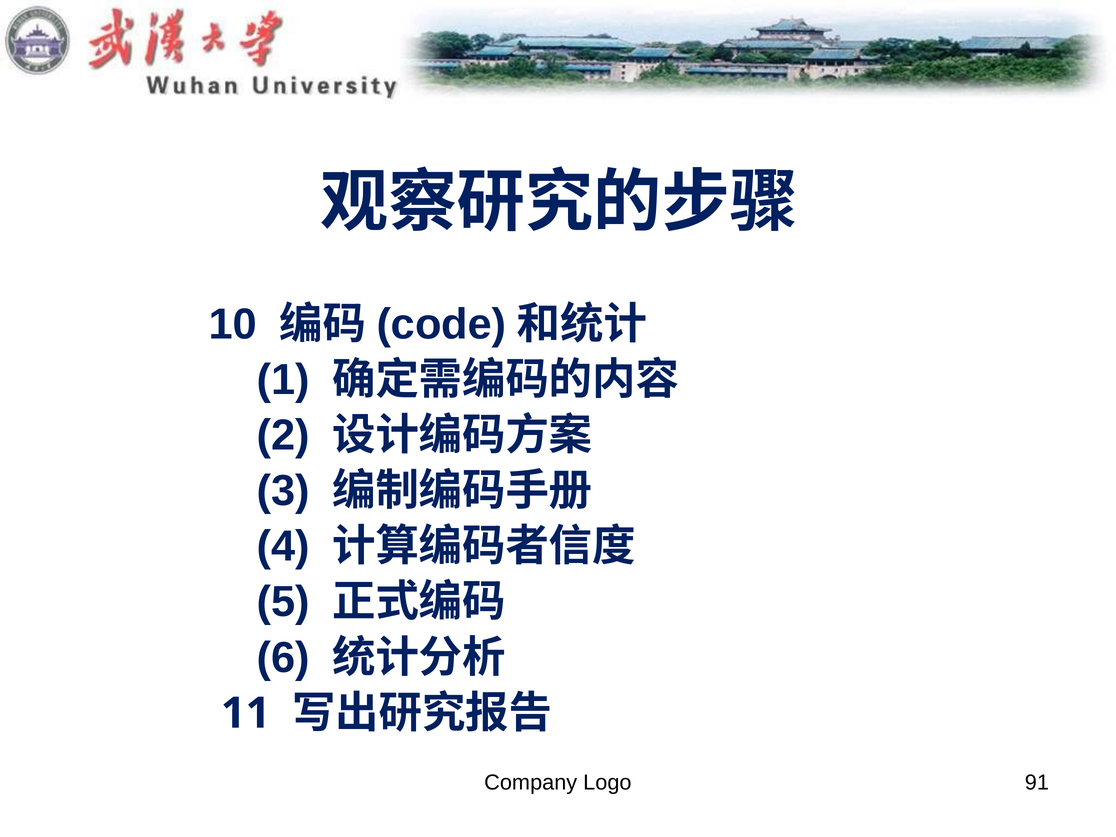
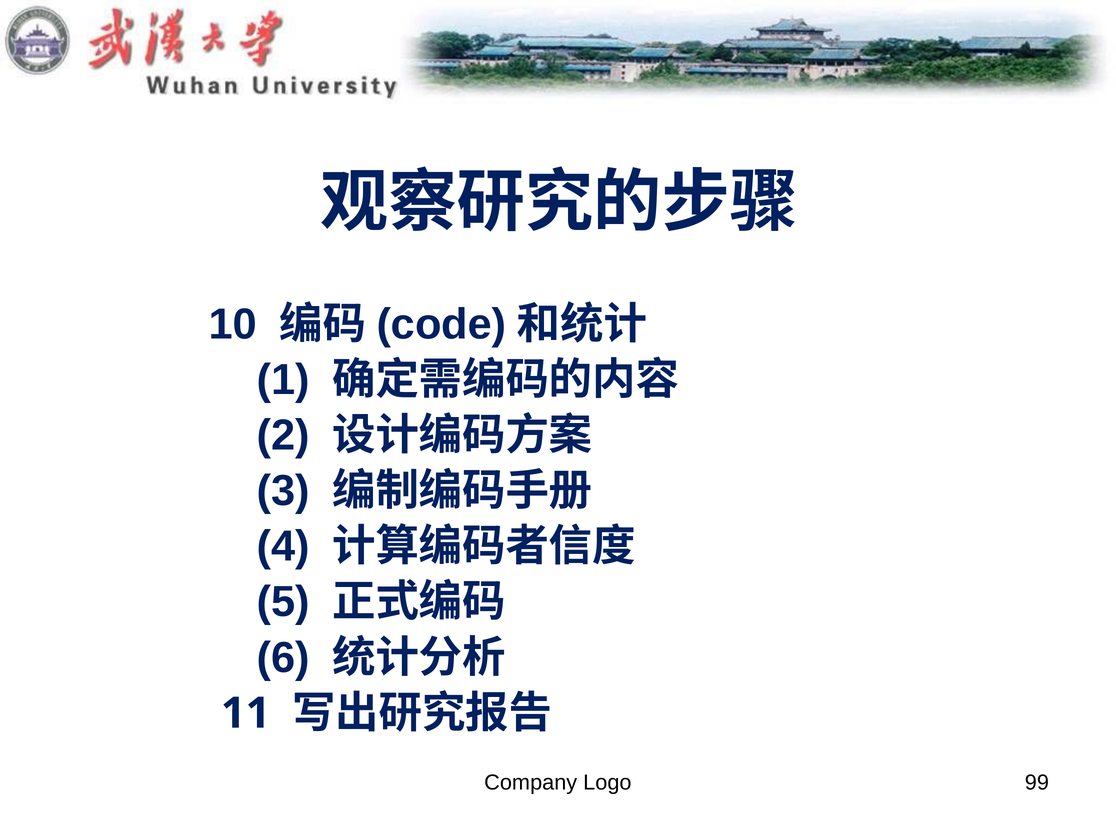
91: 91 -> 99
